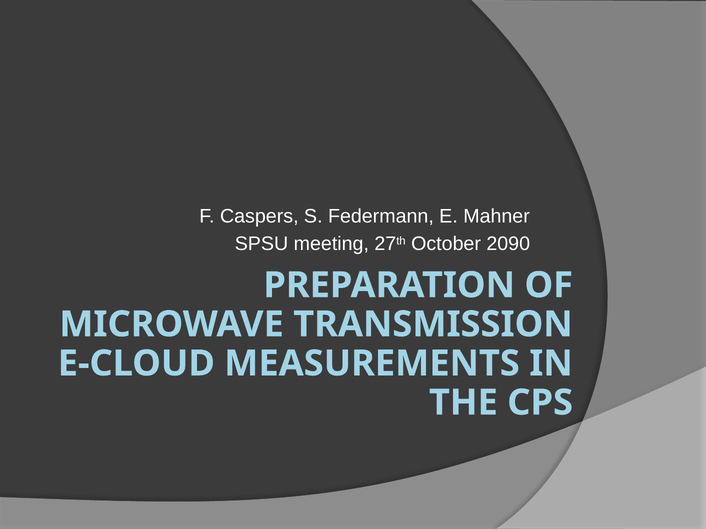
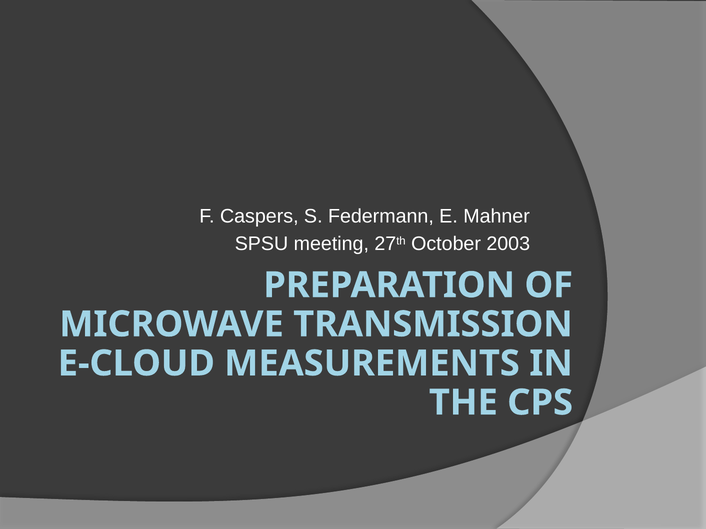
2090: 2090 -> 2003
